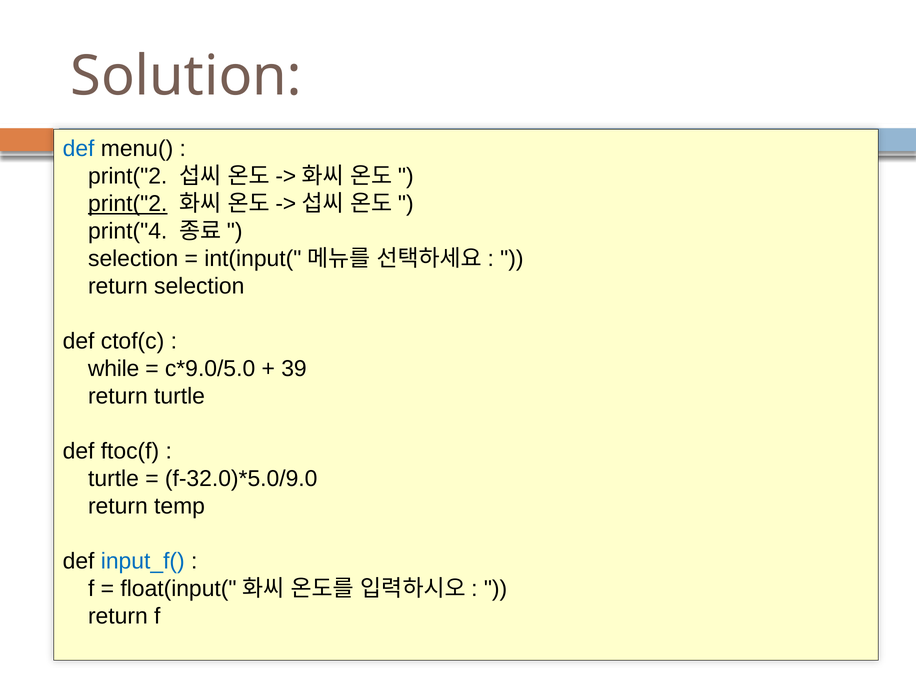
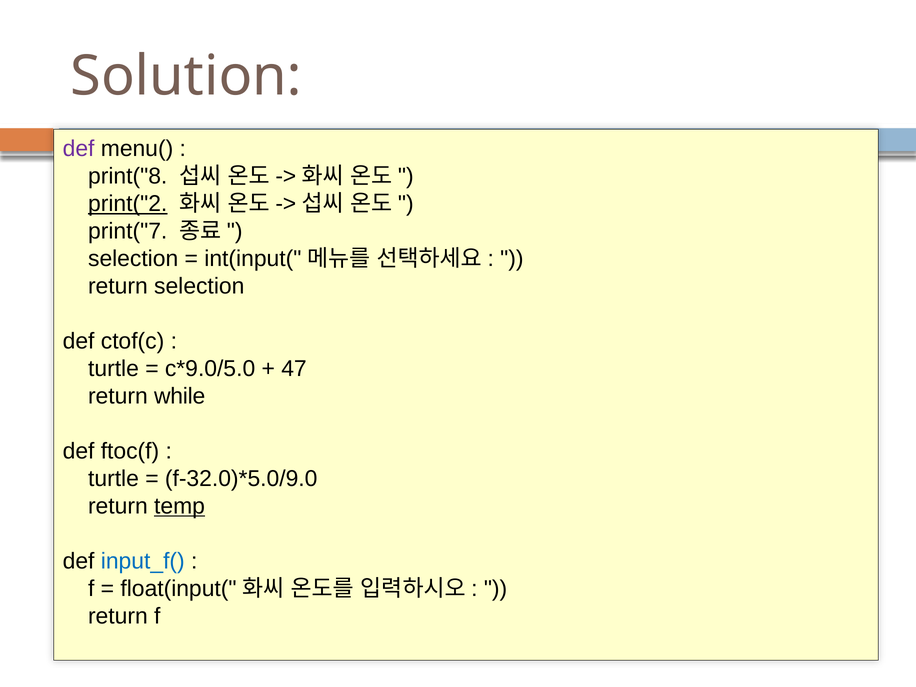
def at (79, 149) colour: blue -> purple
print("2 at (128, 176): print("2 -> print("8
print("4: print("4 -> print("7
while at (114, 369): while -> turtle
39: 39 -> 47
return turtle: turtle -> while
temp underline: none -> present
